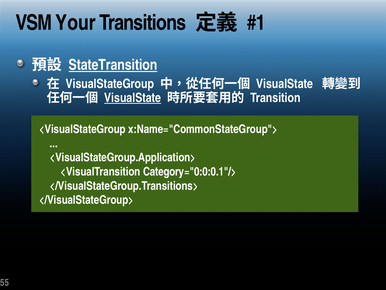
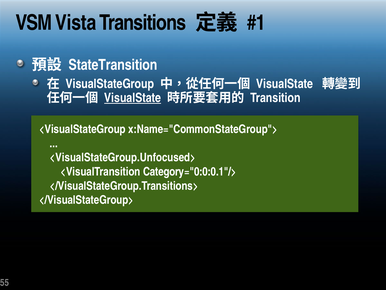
Your: Your -> Vista
StateTransition underline: present -> none
<VisualStateGroup.Application>: <VisualStateGroup.Application> -> <VisualStateGroup.Unfocused>
